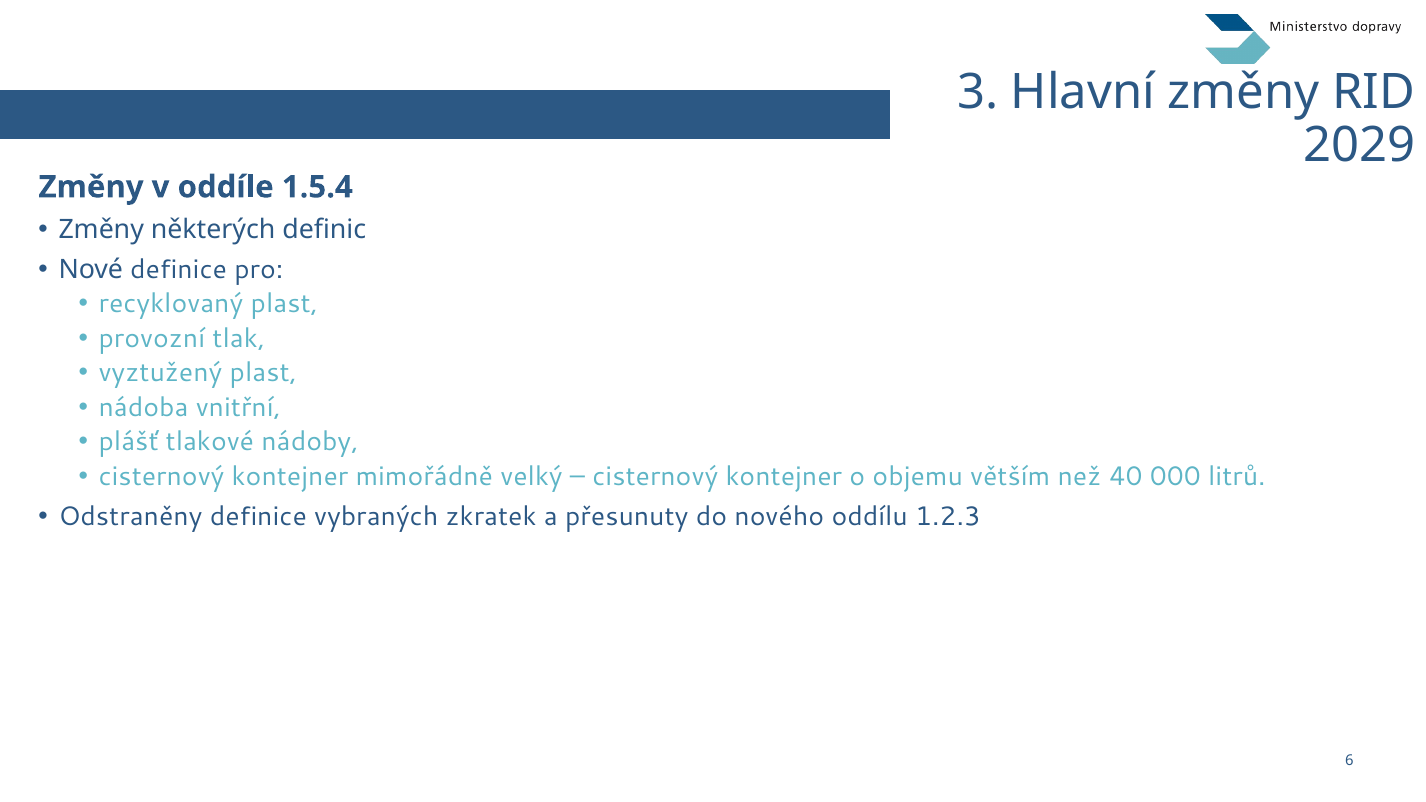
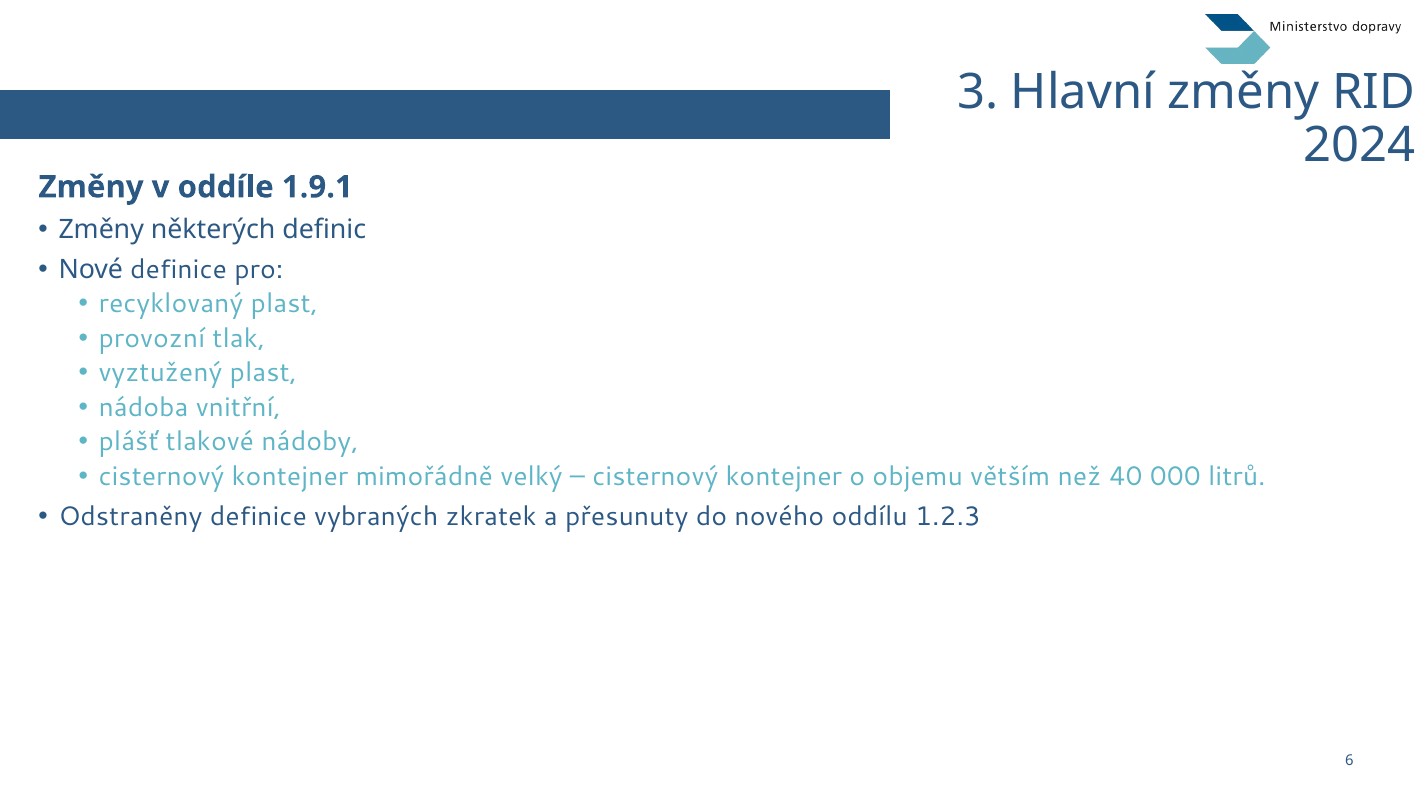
2029: 2029 -> 2024
1.5.4: 1.5.4 -> 1.9.1
